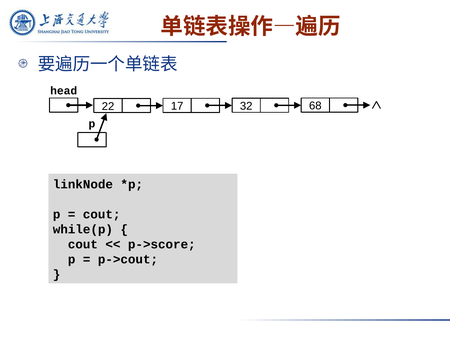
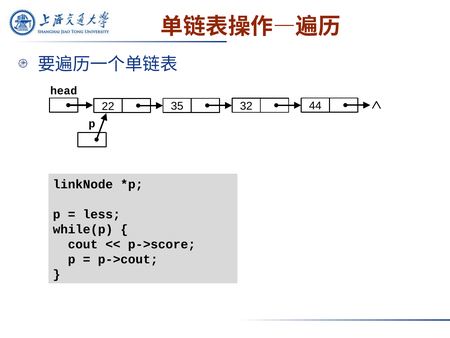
17: 17 -> 35
68: 68 -> 44
cout at (102, 214): cout -> less
